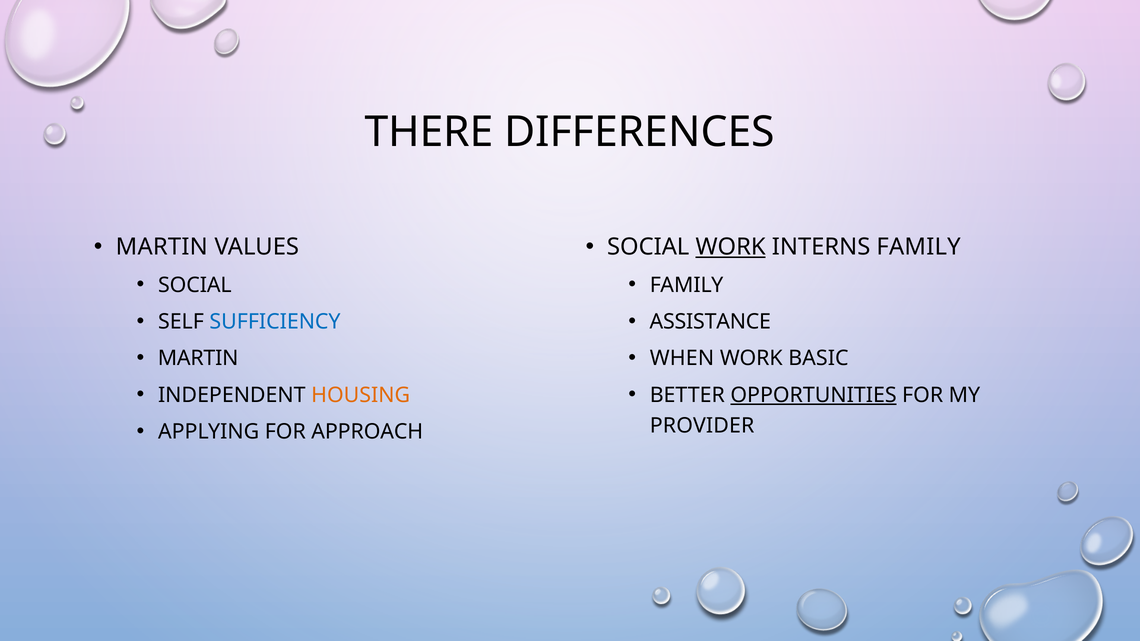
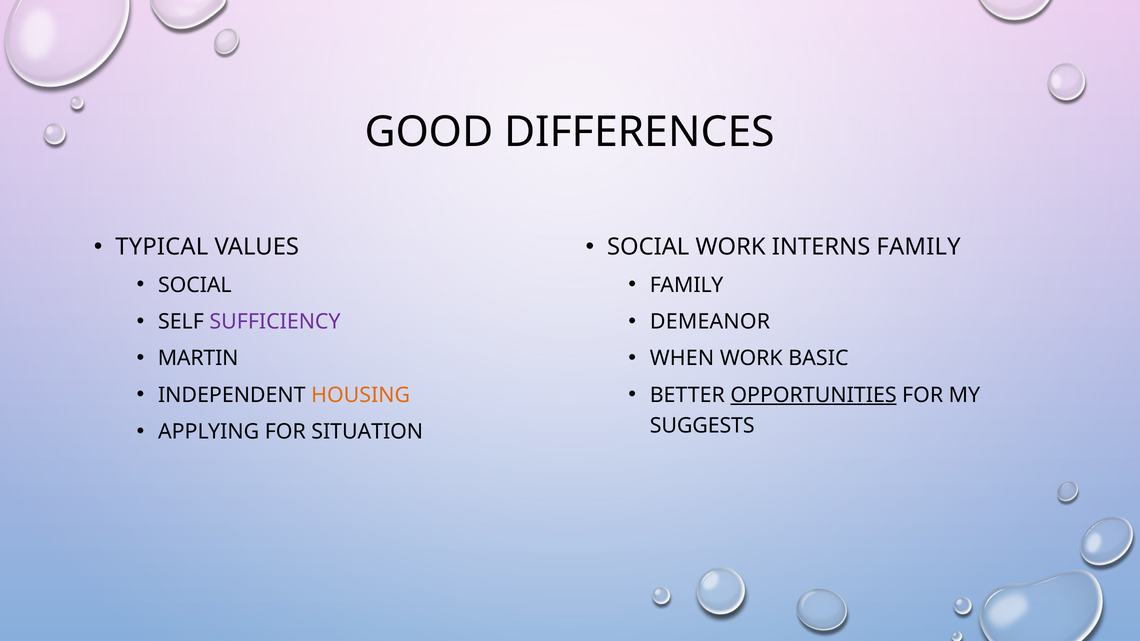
THERE: THERE -> GOOD
MARTIN at (162, 247): MARTIN -> TYPICAL
WORK at (731, 247) underline: present -> none
SUFFICIENCY colour: blue -> purple
ASSISTANCE: ASSISTANCE -> DEMEANOR
PROVIDER: PROVIDER -> SUGGESTS
APPROACH: APPROACH -> SITUATION
